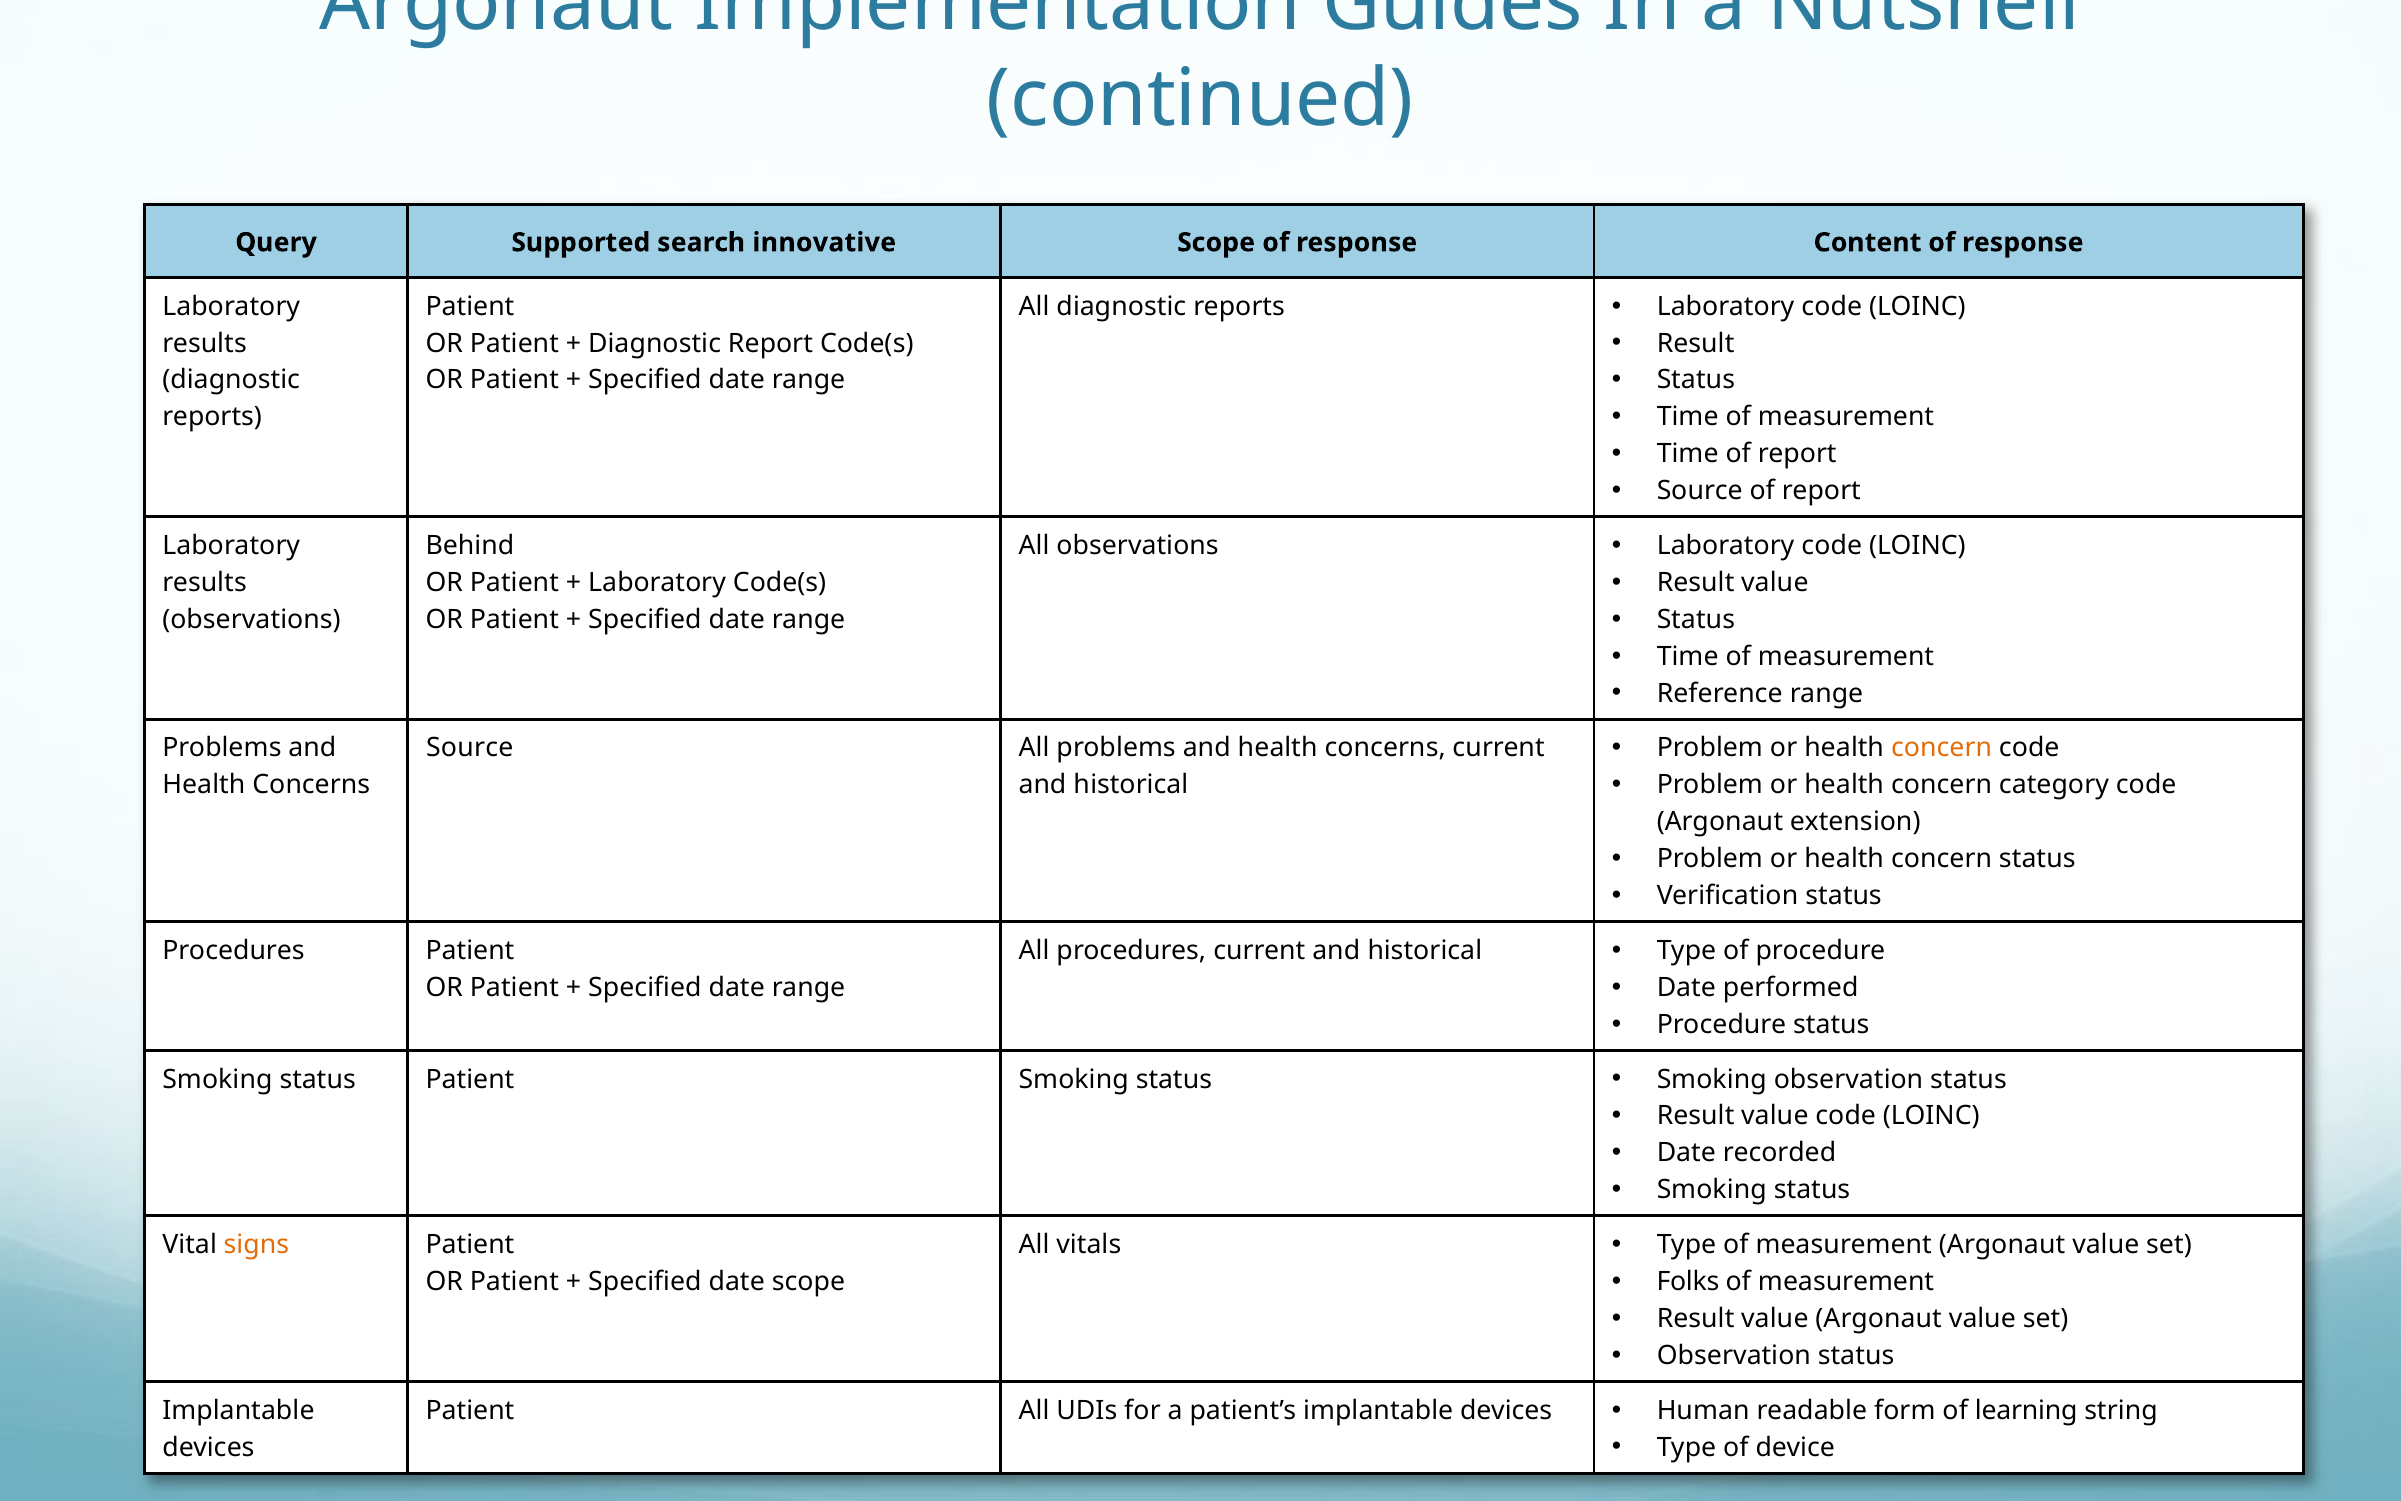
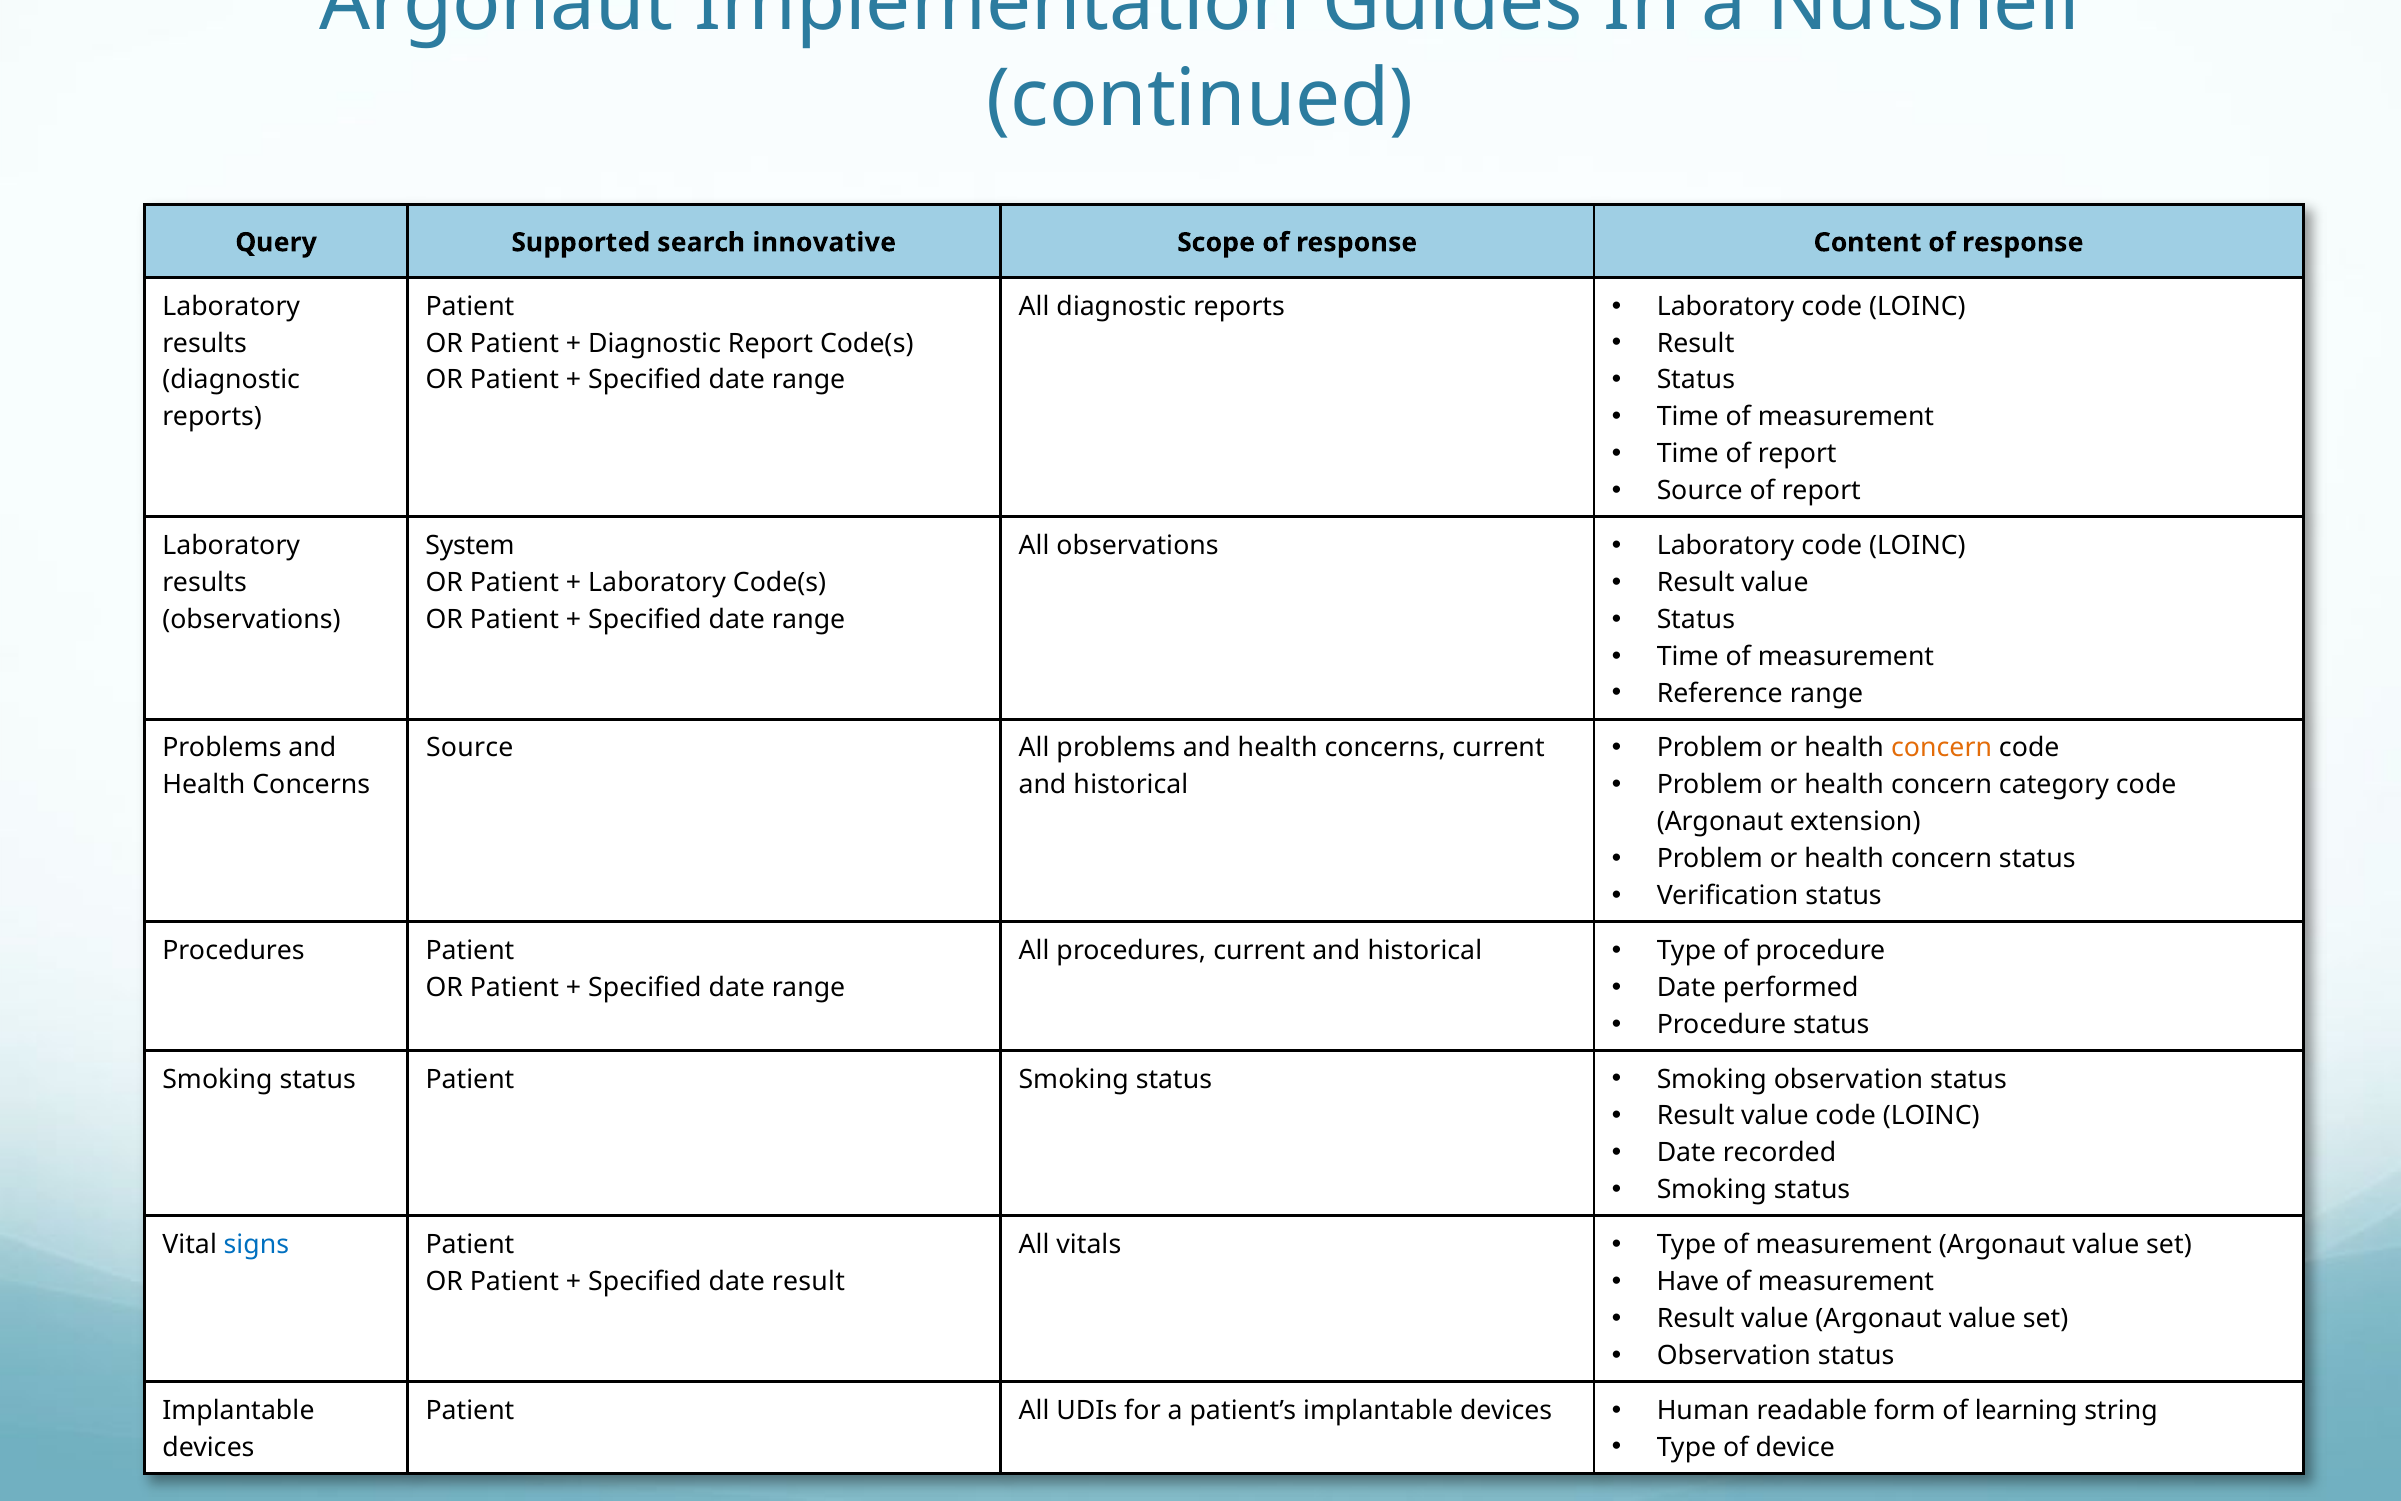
Behind: Behind -> System
signs colour: orange -> blue
Folks: Folks -> Have
date scope: scope -> result
